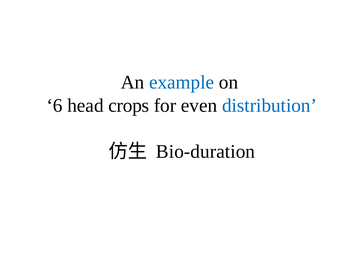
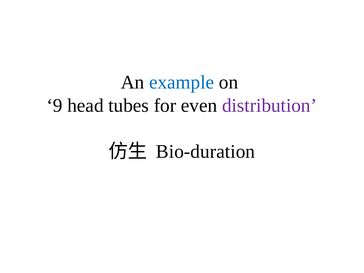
6: 6 -> 9
crops: crops -> tubes
distribution colour: blue -> purple
